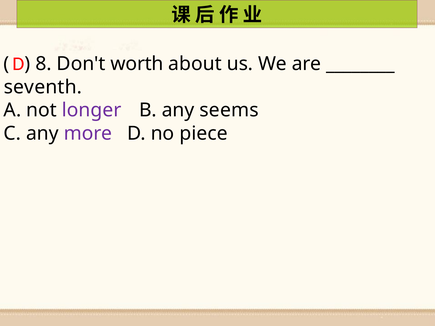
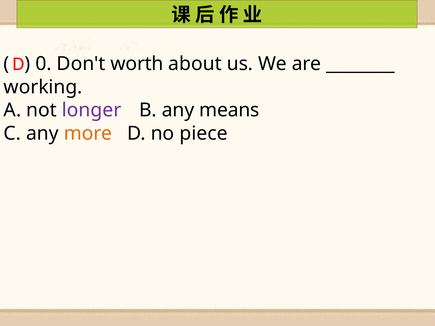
8: 8 -> 0
seventh: seventh -> working
seems: seems -> means
more colour: purple -> orange
